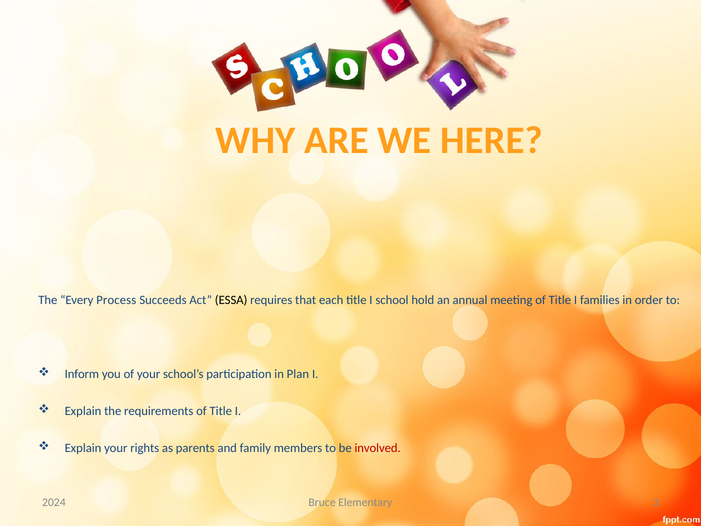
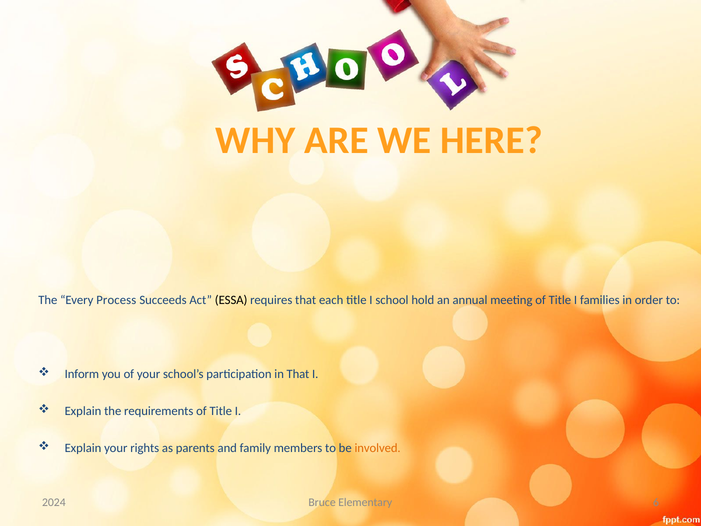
in Plan: Plan -> That
involved colour: red -> orange
3: 3 -> 6
